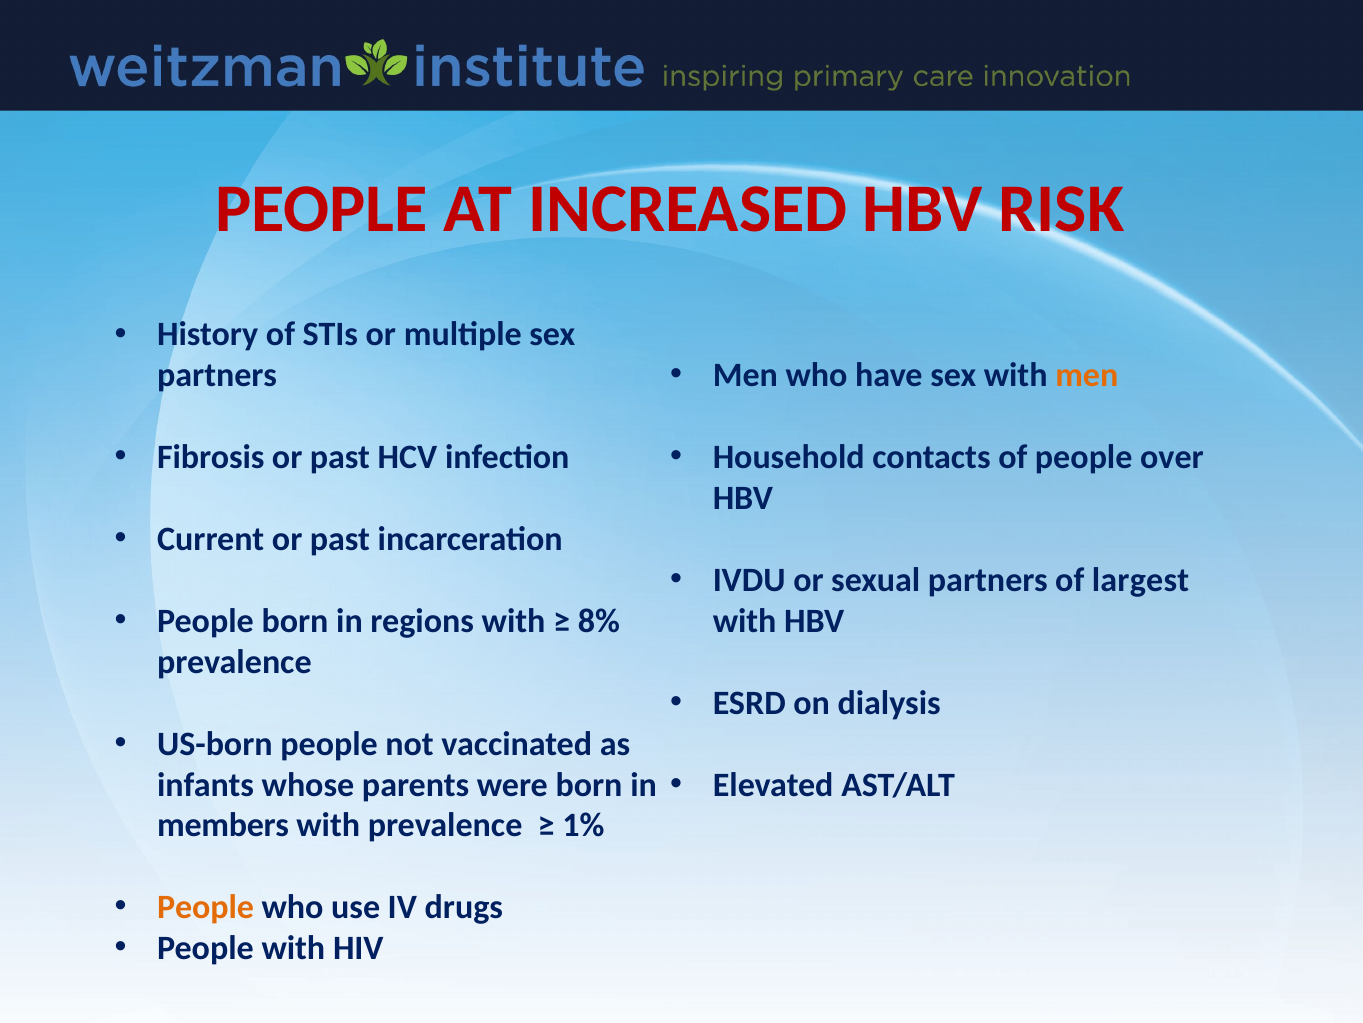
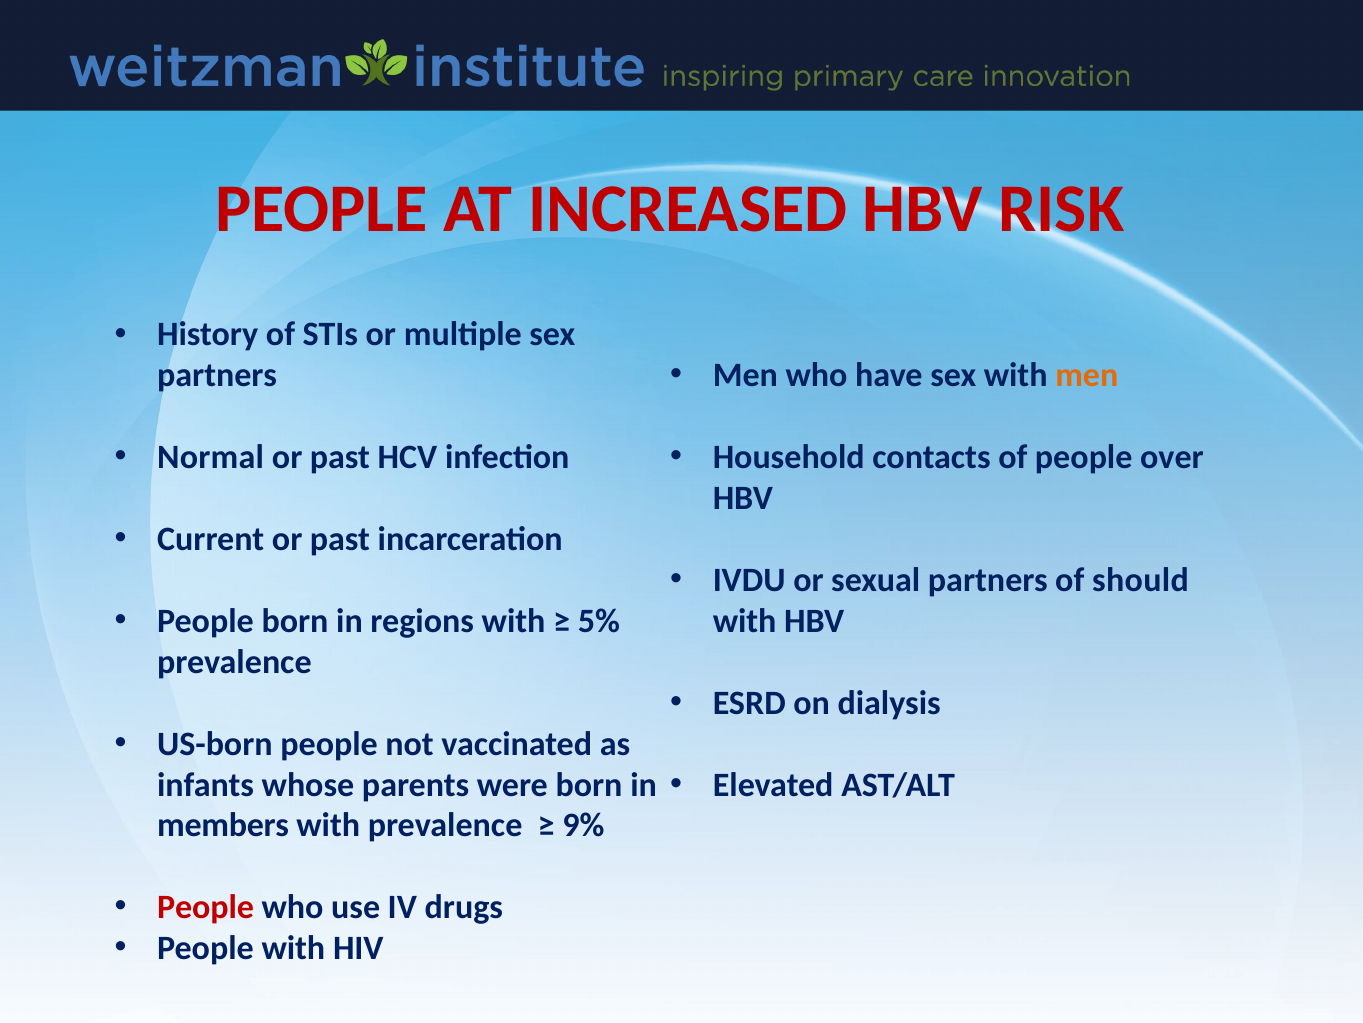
Fibrosis: Fibrosis -> Normal
largest: largest -> should
8%: 8% -> 5%
1%: 1% -> 9%
People at (206, 907) colour: orange -> red
